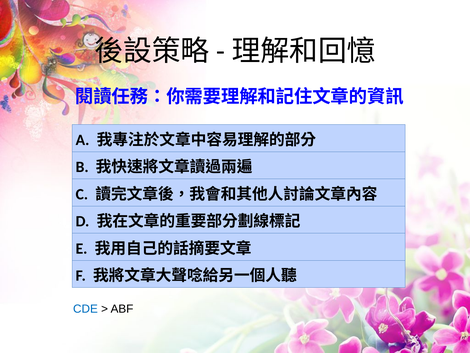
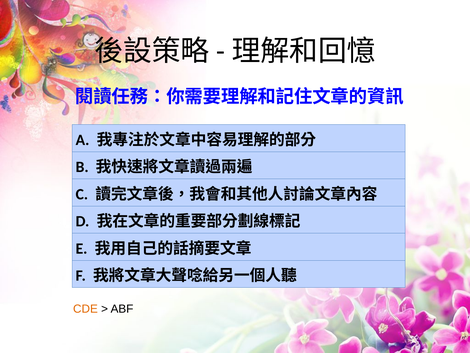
CDE colour: blue -> orange
